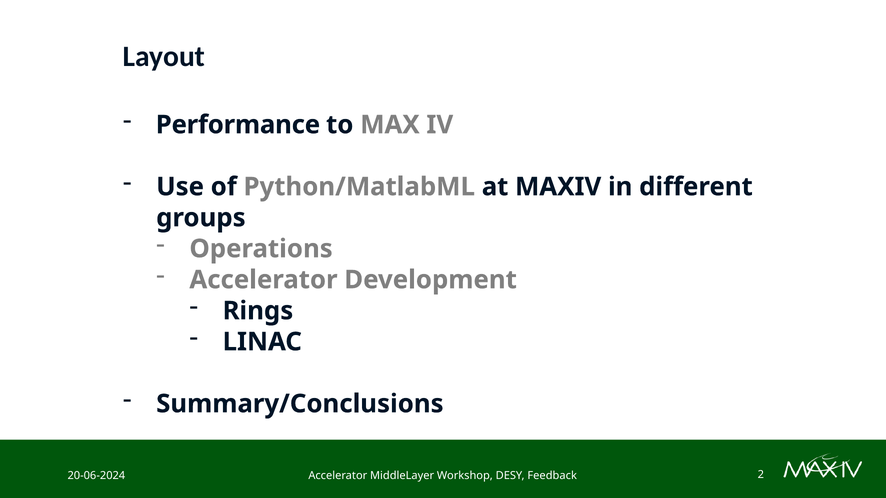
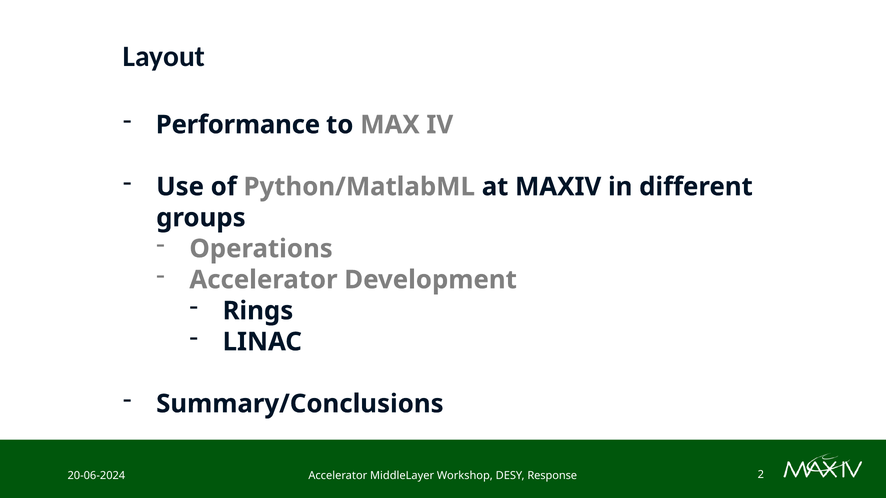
Feedback: Feedback -> Response
